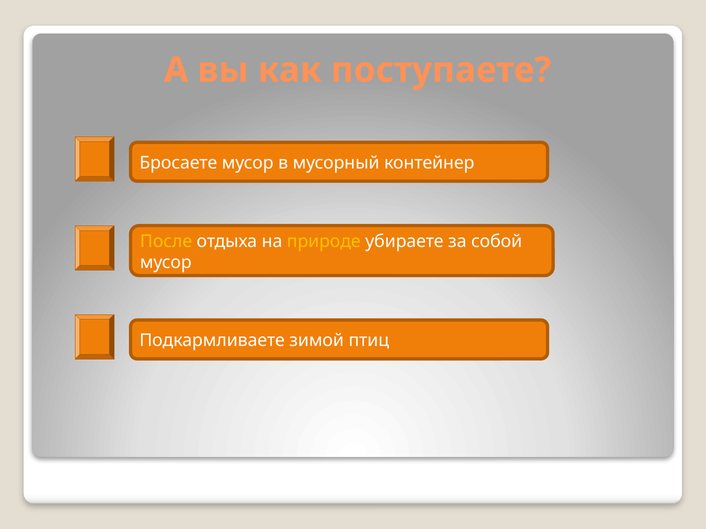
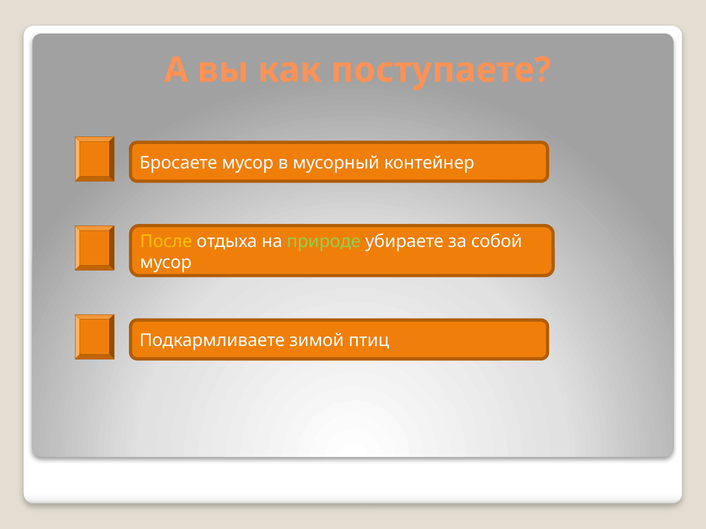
природе colour: yellow -> light green
